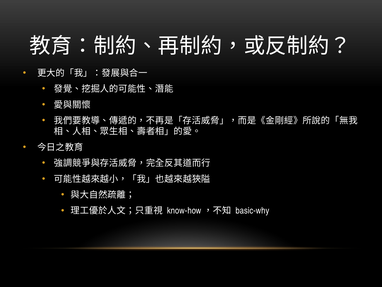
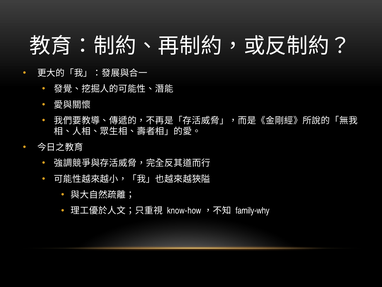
basic-why: basic-why -> family-why
